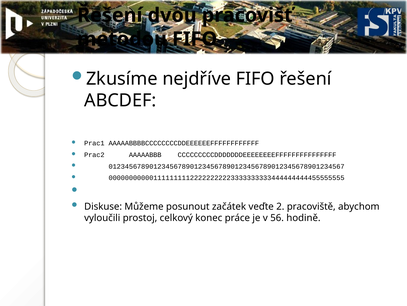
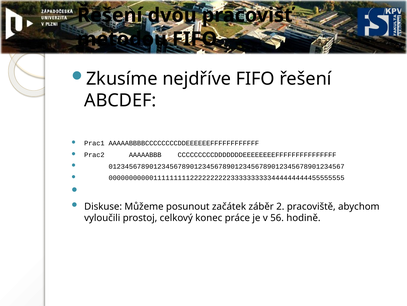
veďte: veďte -> záběr
